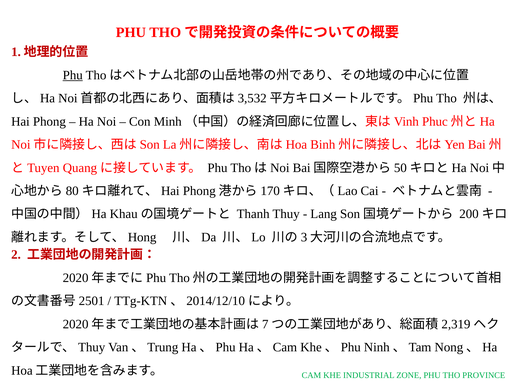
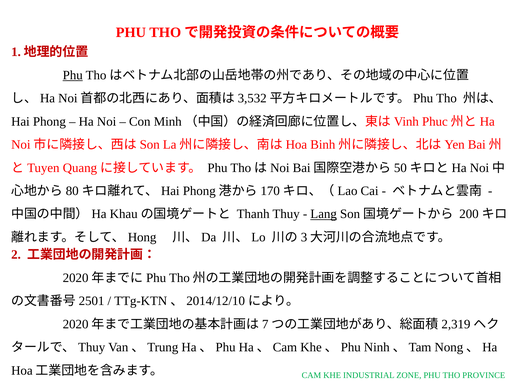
Lang underline: none -> present
